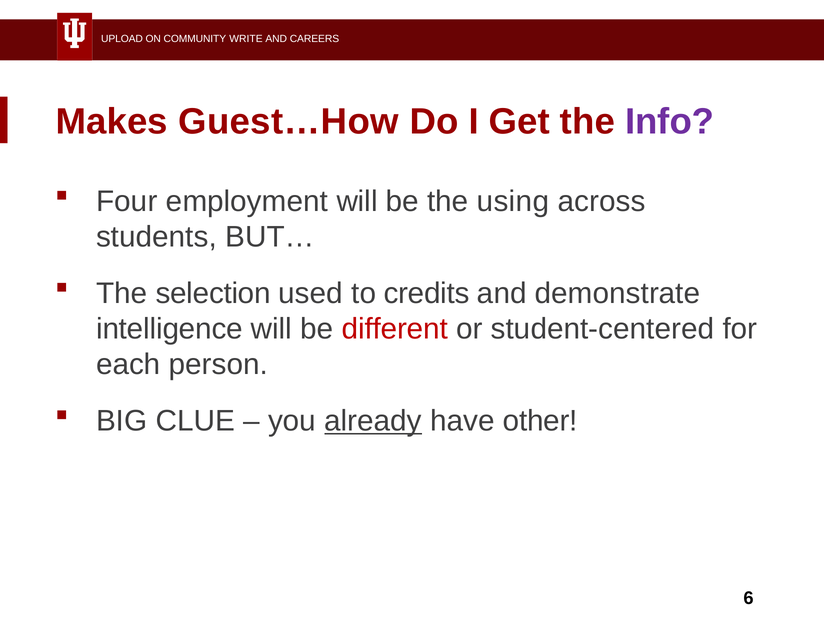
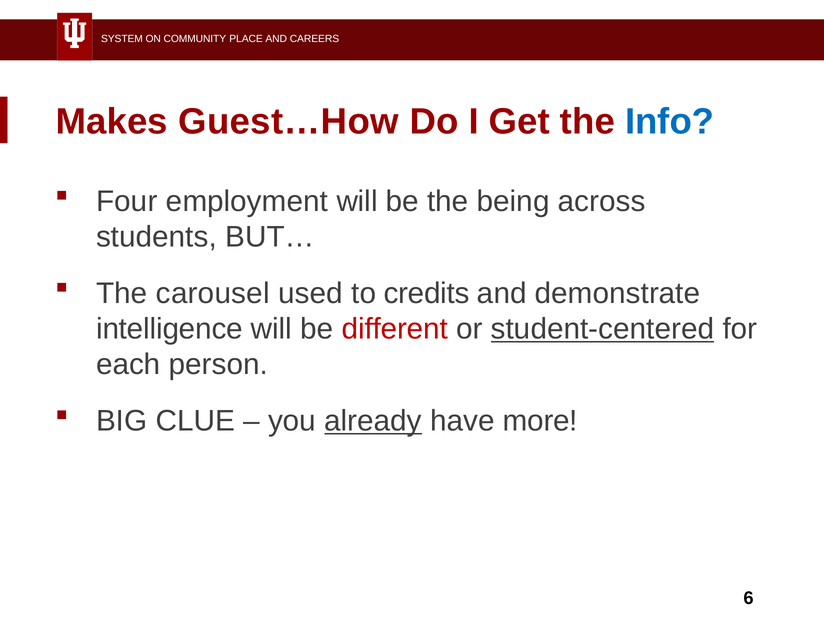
UPLOAD: UPLOAD -> SYSTEM
WRITE: WRITE -> PLACE
Info colour: purple -> blue
using: using -> being
selection: selection -> carousel
student-centered underline: none -> present
other: other -> more
